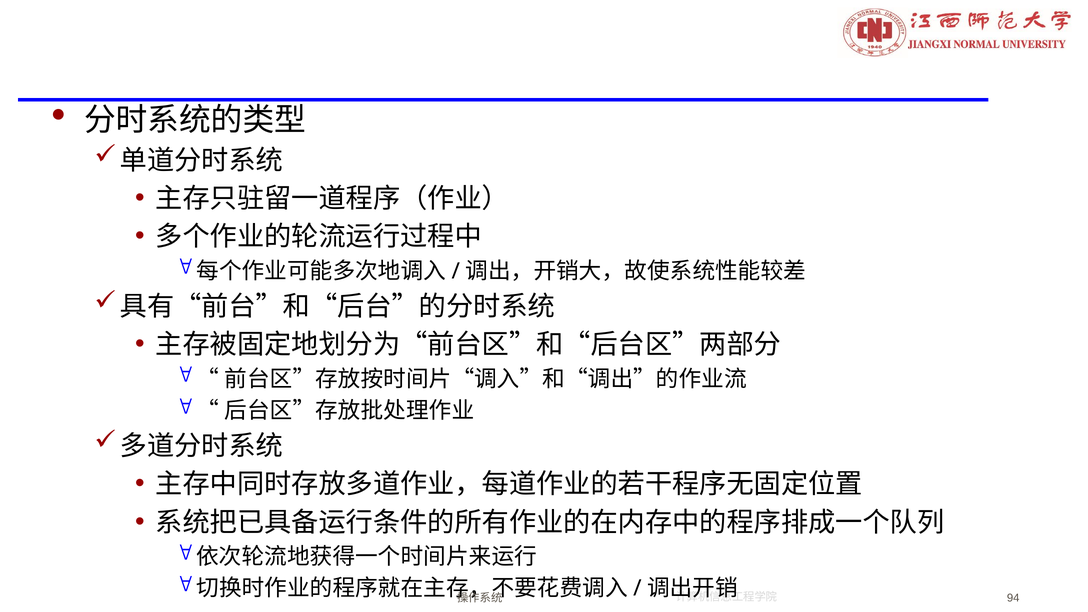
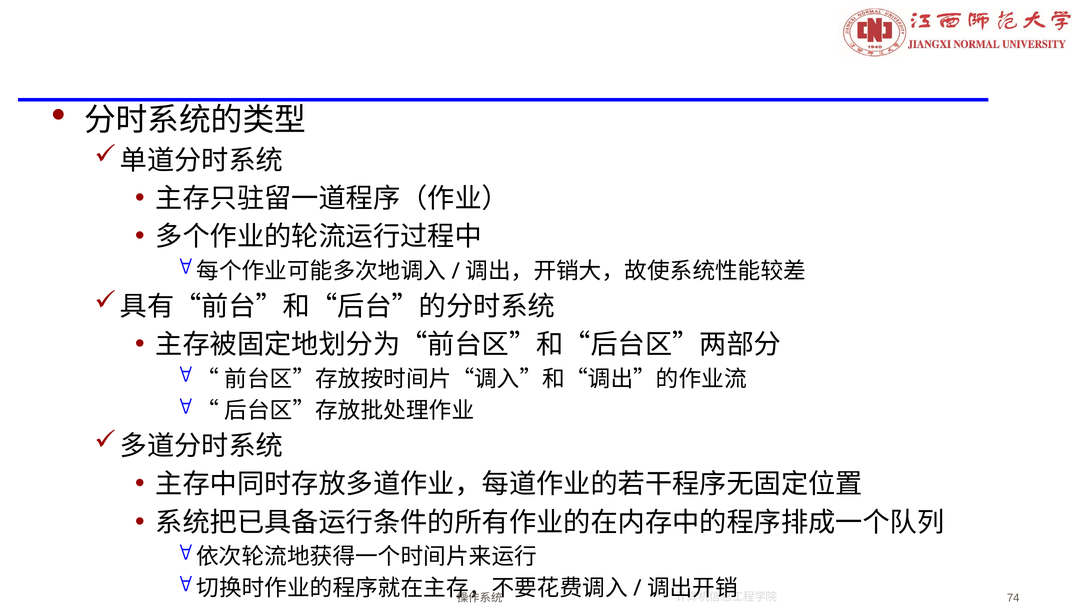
94: 94 -> 74
